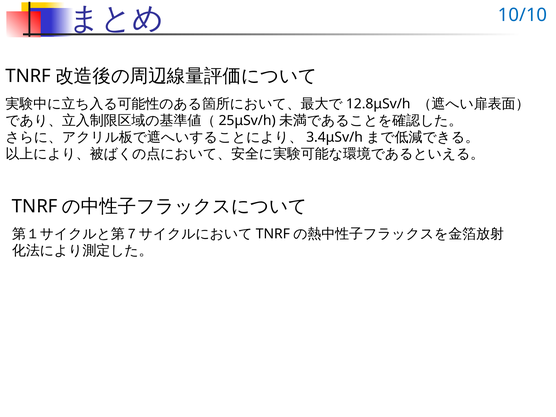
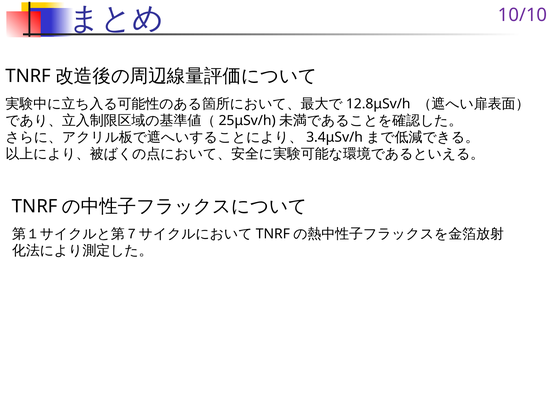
10/10 colour: blue -> purple
